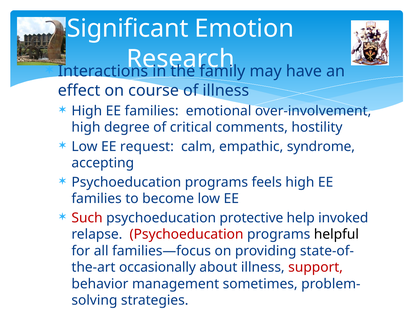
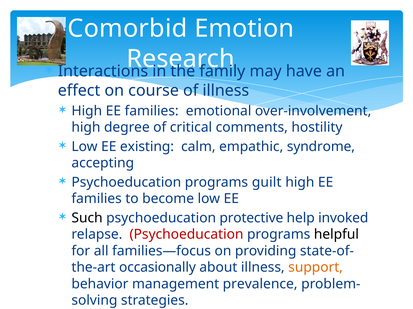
Significant: Significant -> Comorbid
request: request -> existing
feels: feels -> guilt
Such colour: red -> black
support colour: red -> orange
sometimes: sometimes -> prevalence
